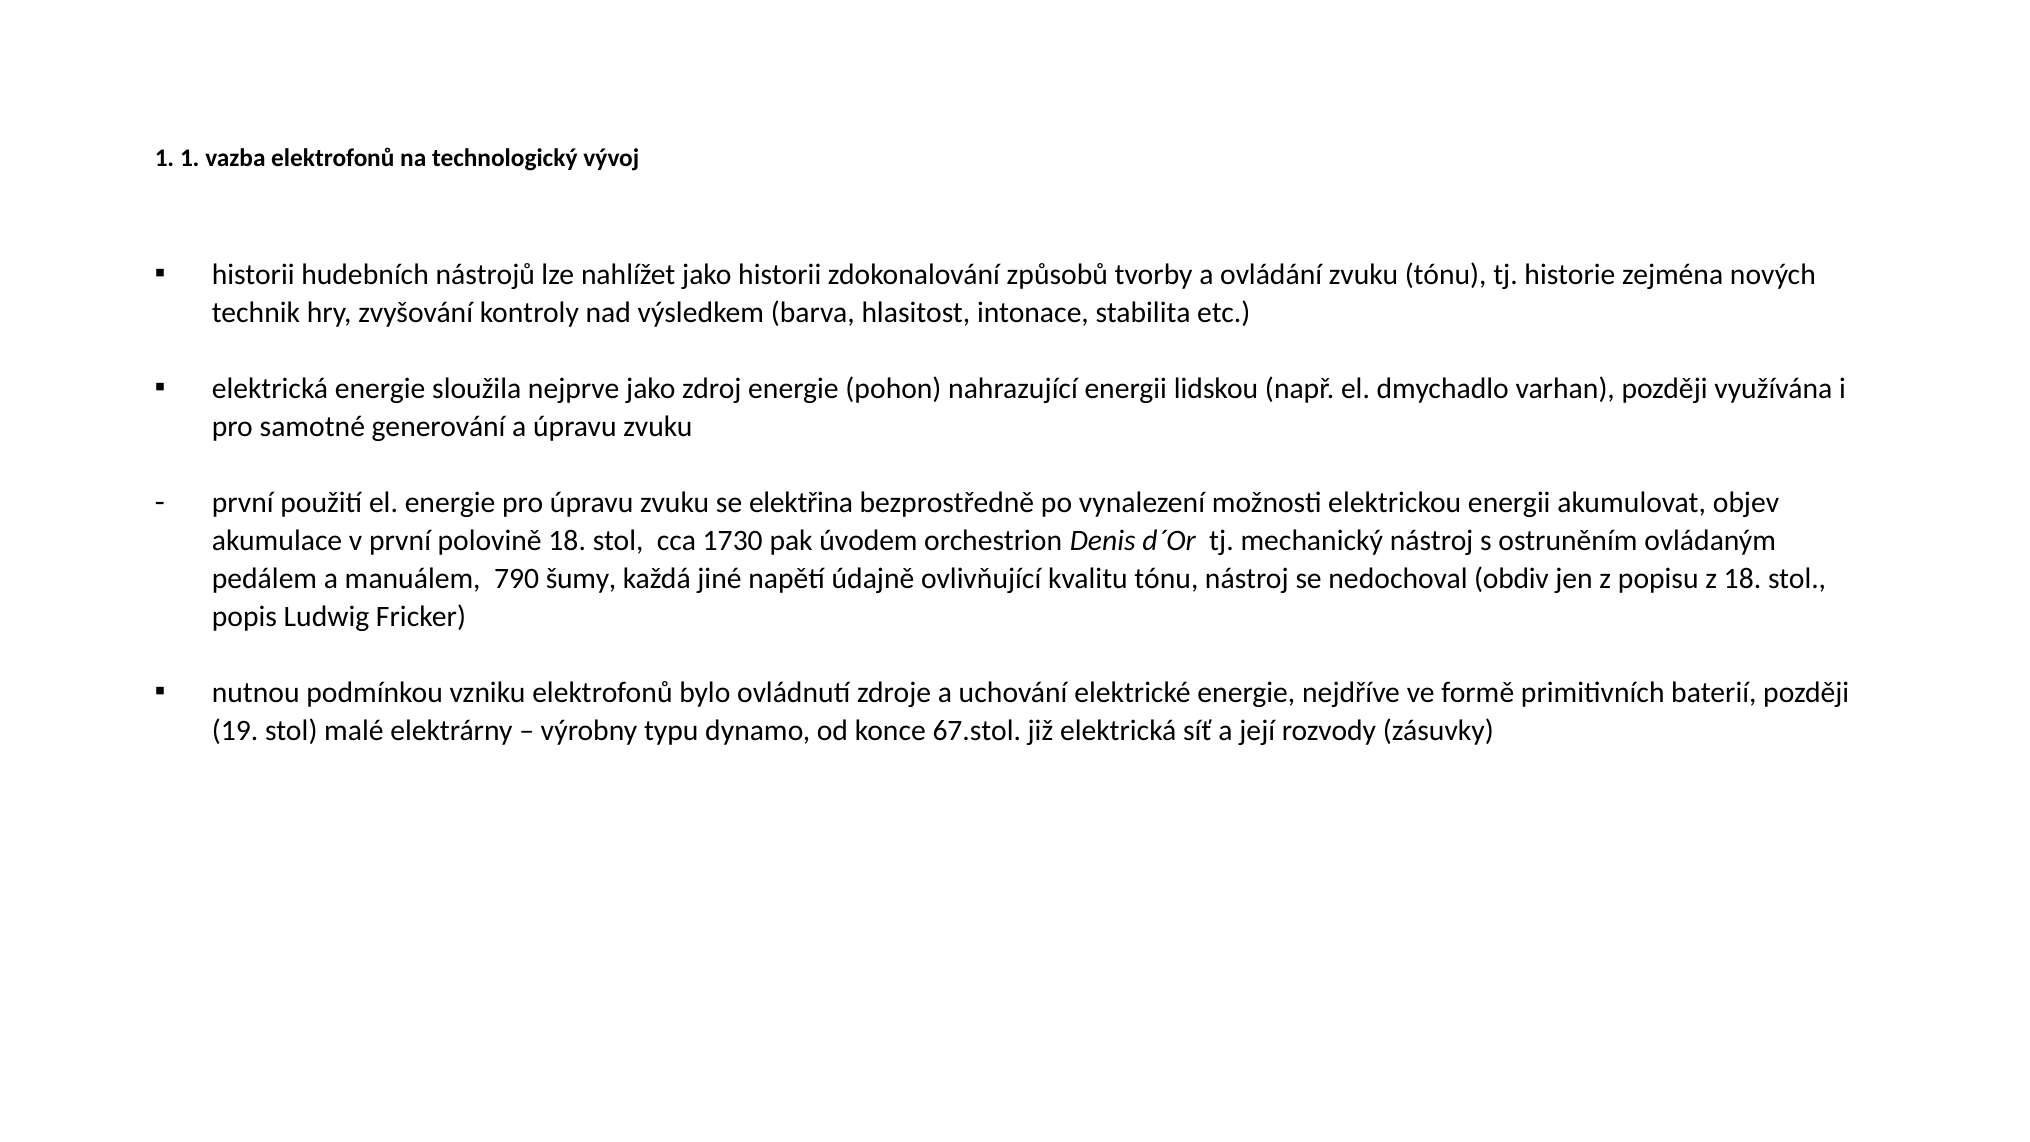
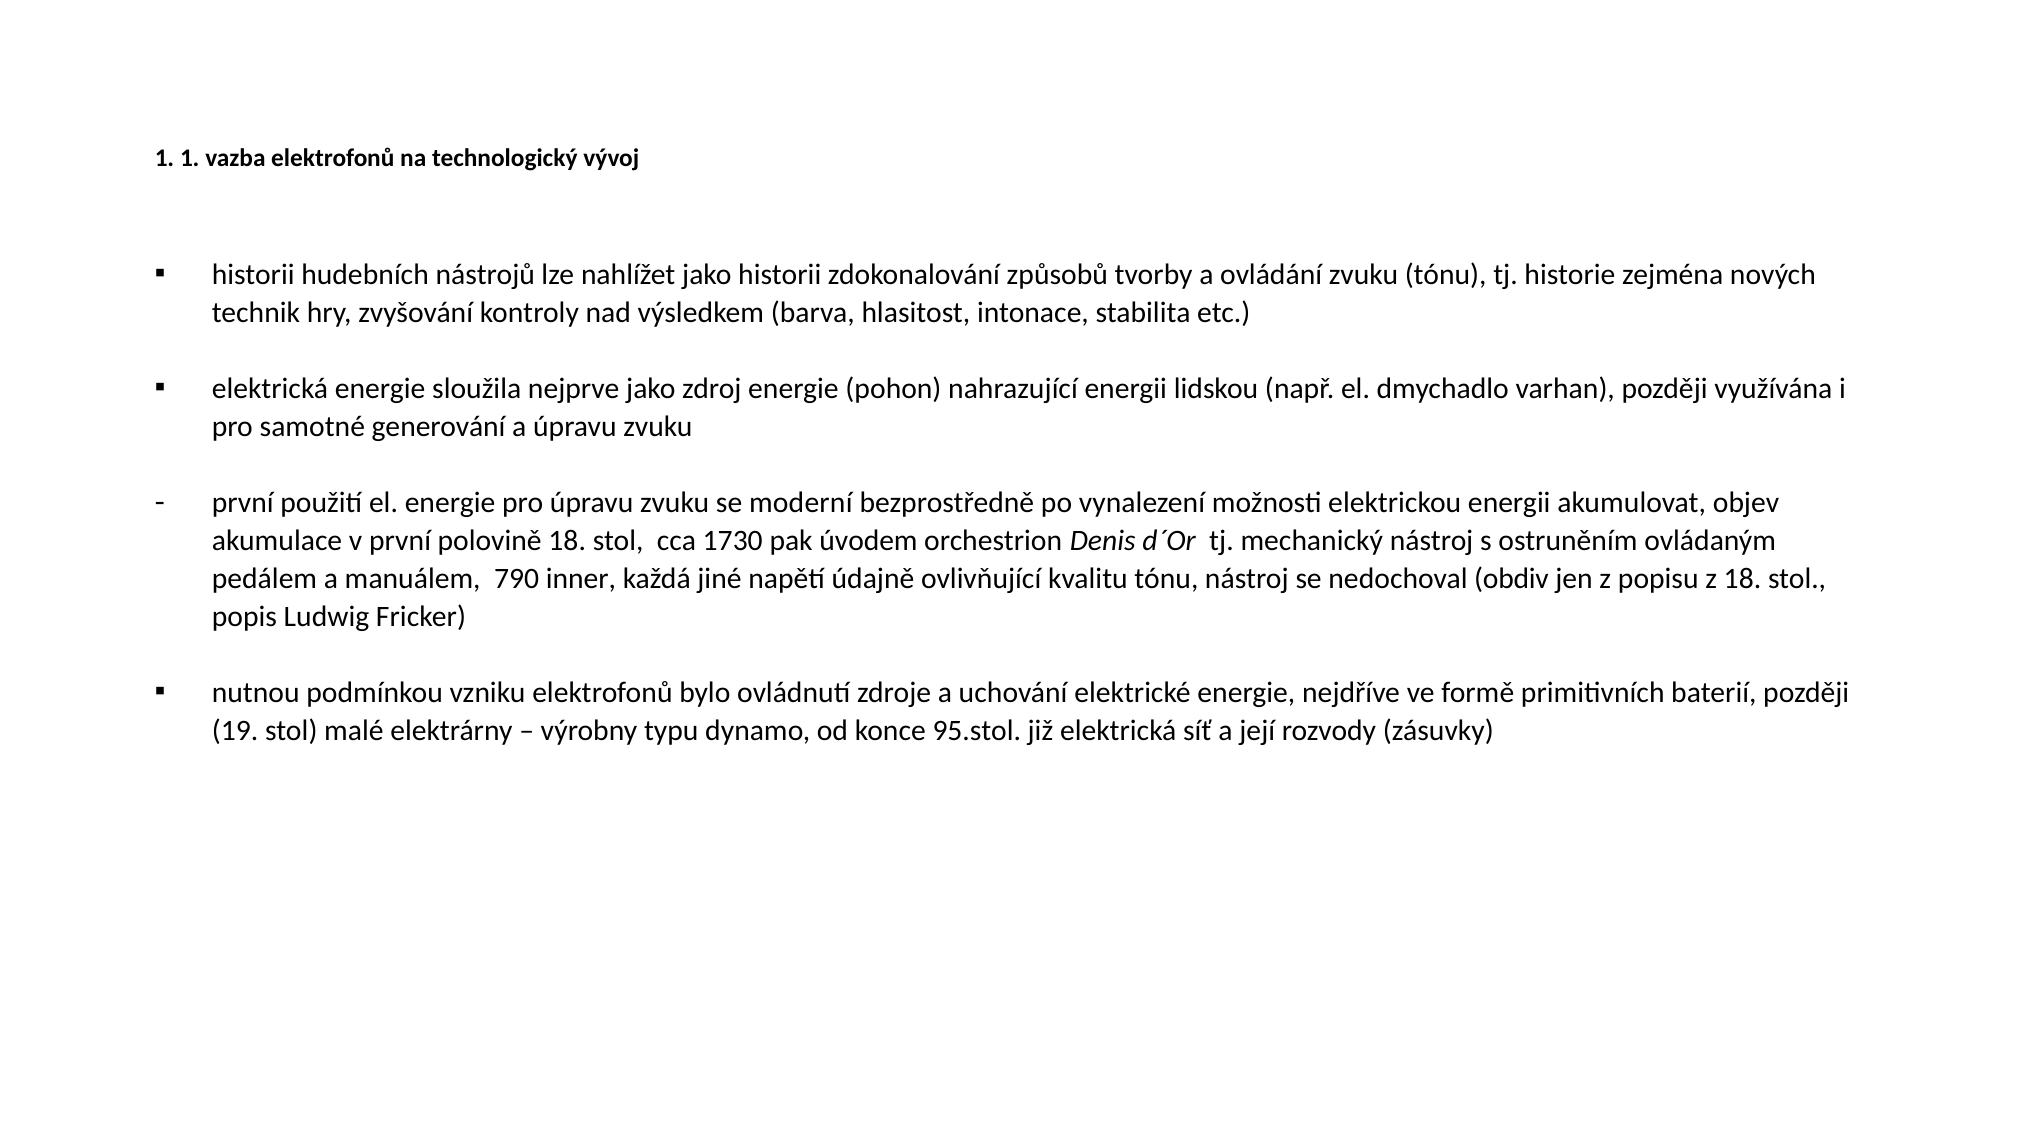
elektřina: elektřina -> moderní
šumy: šumy -> inner
67.stol: 67.stol -> 95.stol
